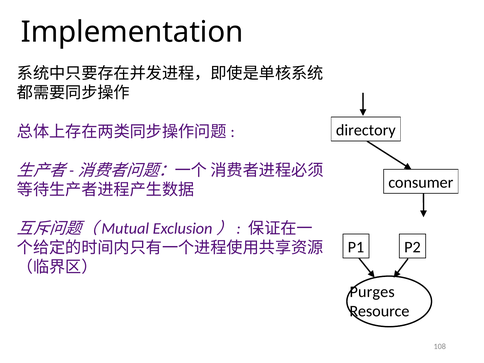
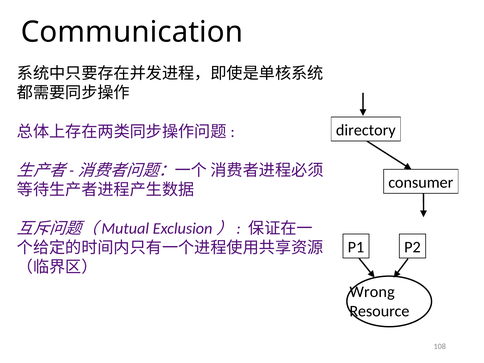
Implementation: Implementation -> Communication
Purges: Purges -> Wrong
